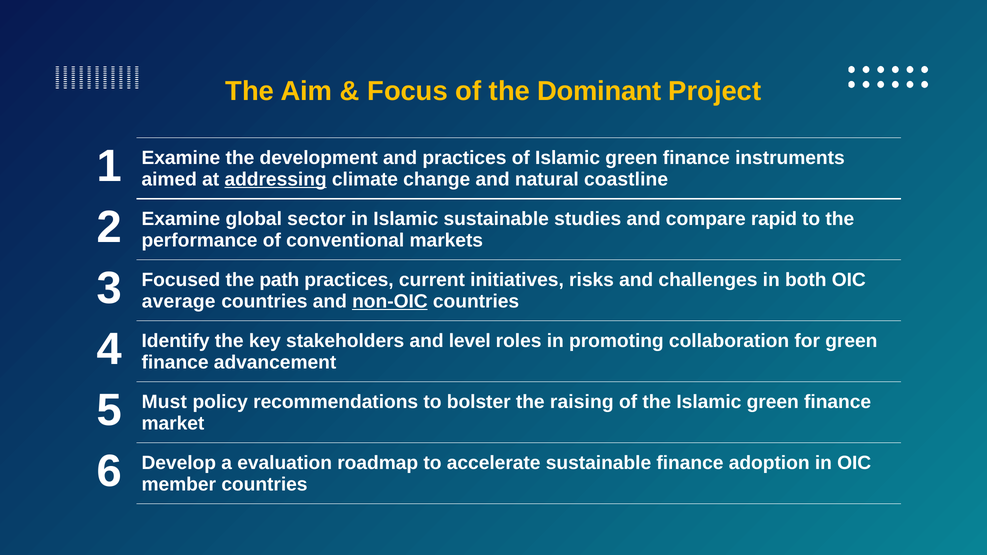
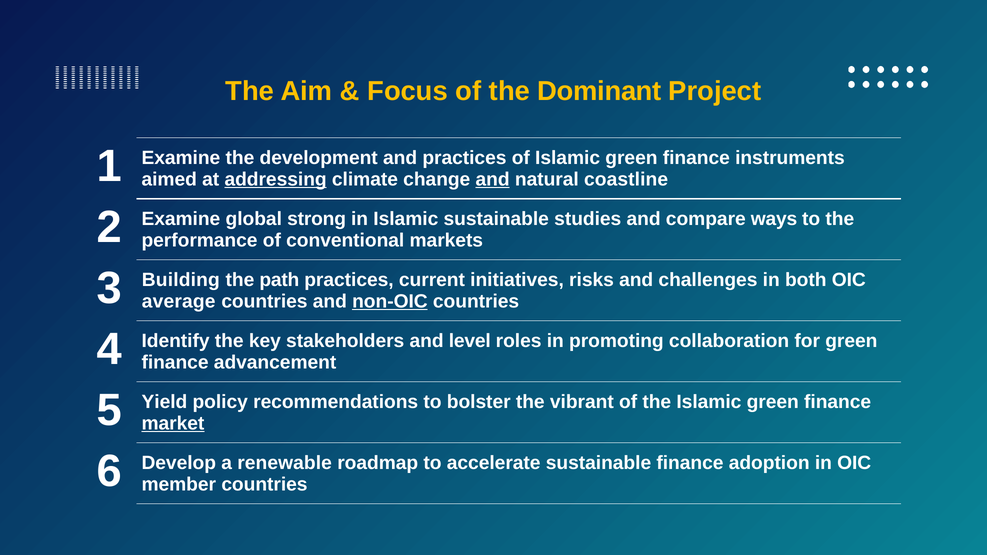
and at (493, 179) underline: none -> present
sector: sector -> strong
rapid: rapid -> ways
Focused: Focused -> Building
Must: Must -> Yield
raising: raising -> vibrant
market underline: none -> present
evaluation: evaluation -> renewable
